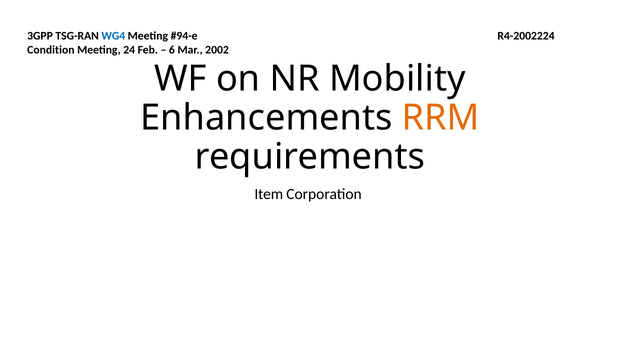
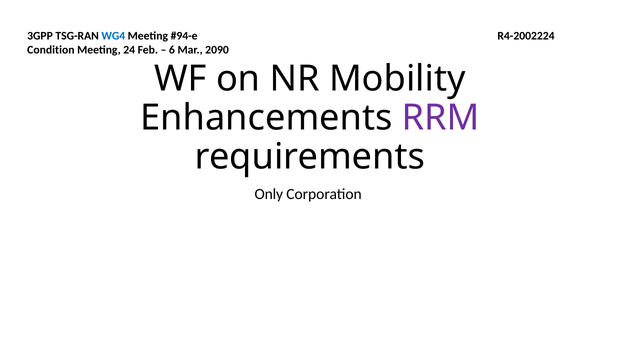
2002: 2002 -> 2090
RRM colour: orange -> purple
Item: Item -> Only
